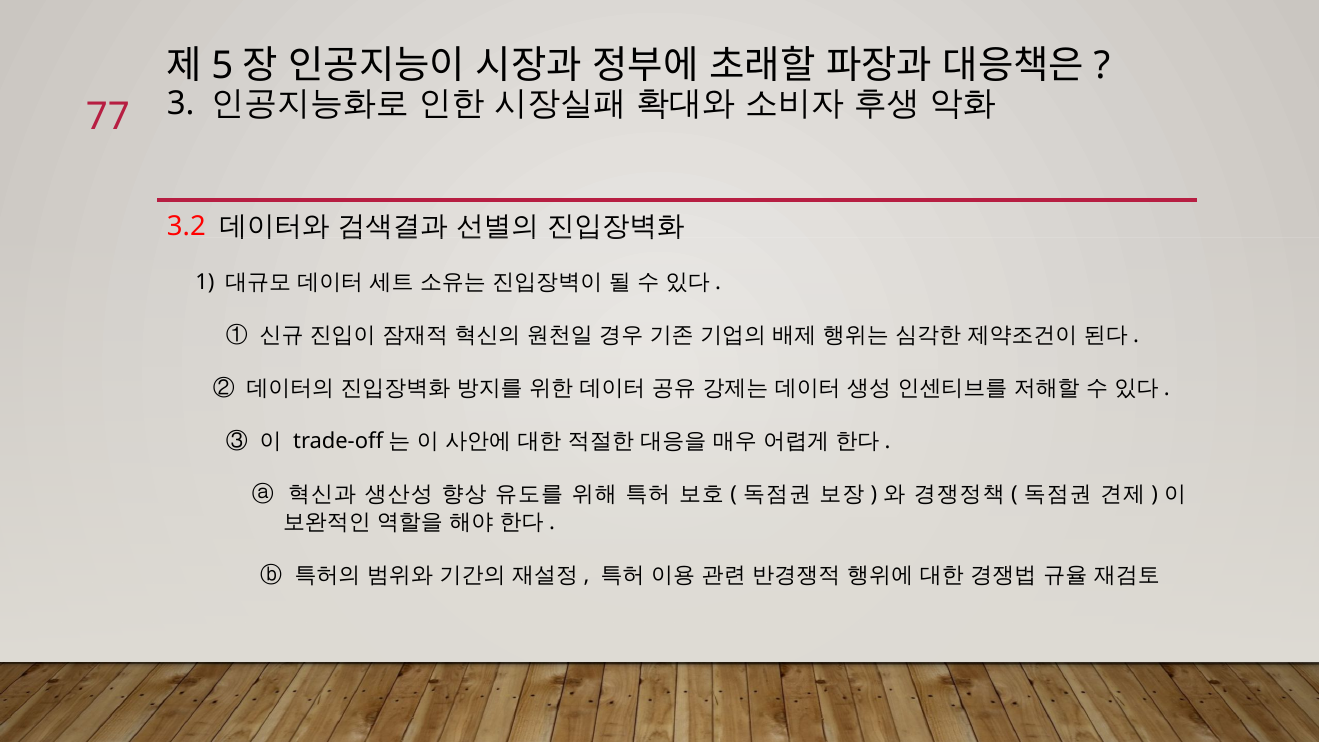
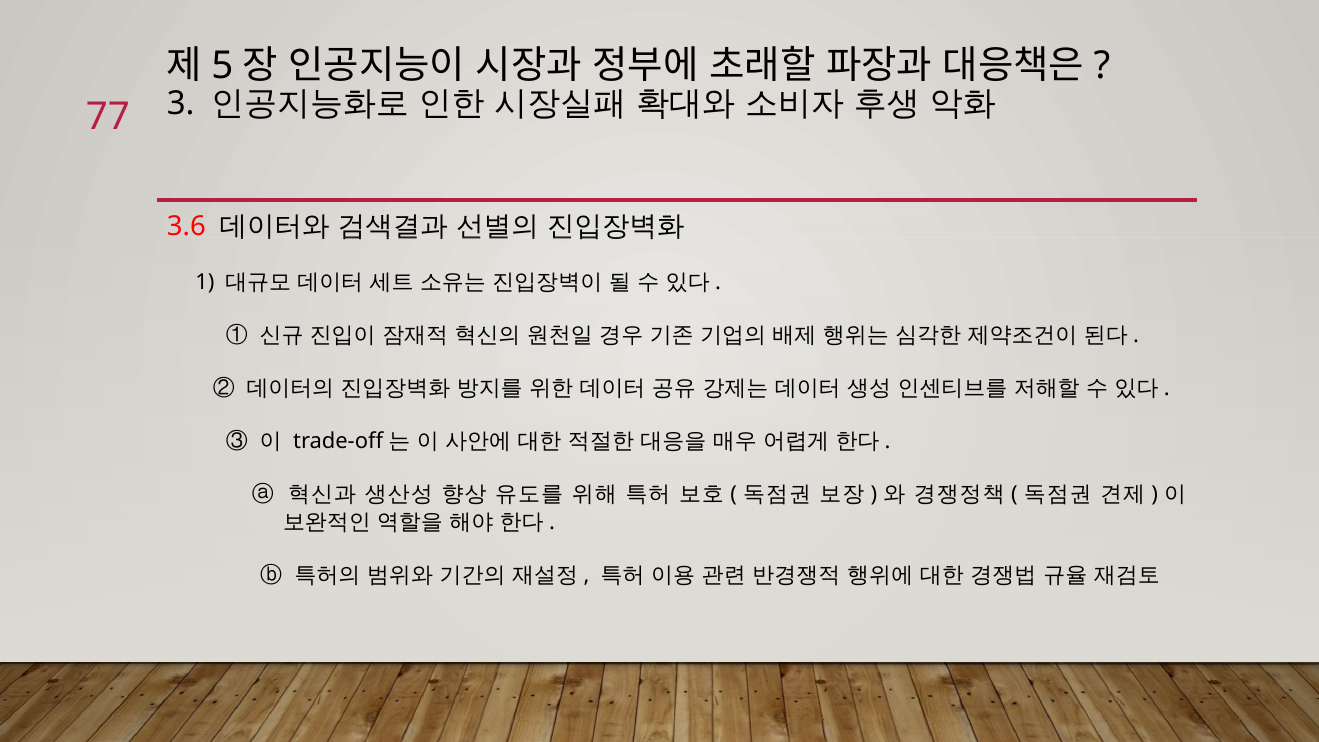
3.2: 3.2 -> 3.6
